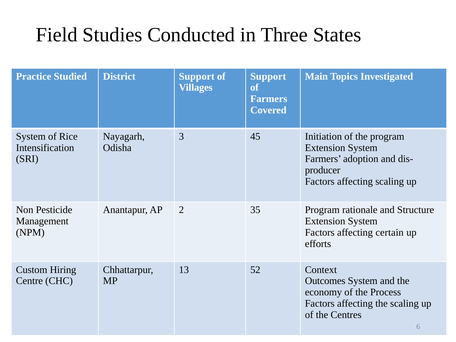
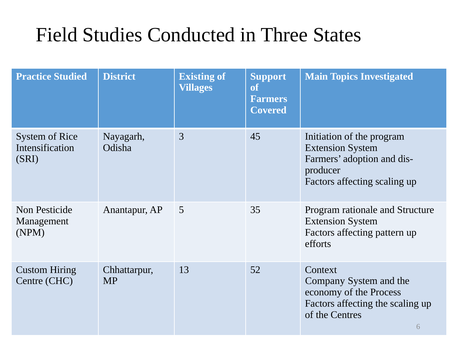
District Support: Support -> Existing
2: 2 -> 5
certain: certain -> pattern
Outcomes: Outcomes -> Company
